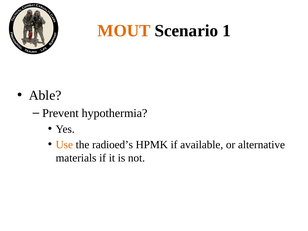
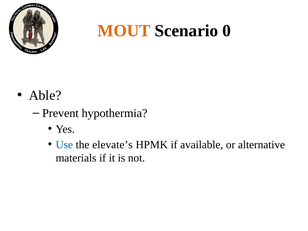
1: 1 -> 0
Use colour: orange -> blue
radioed’s: radioed’s -> elevate’s
